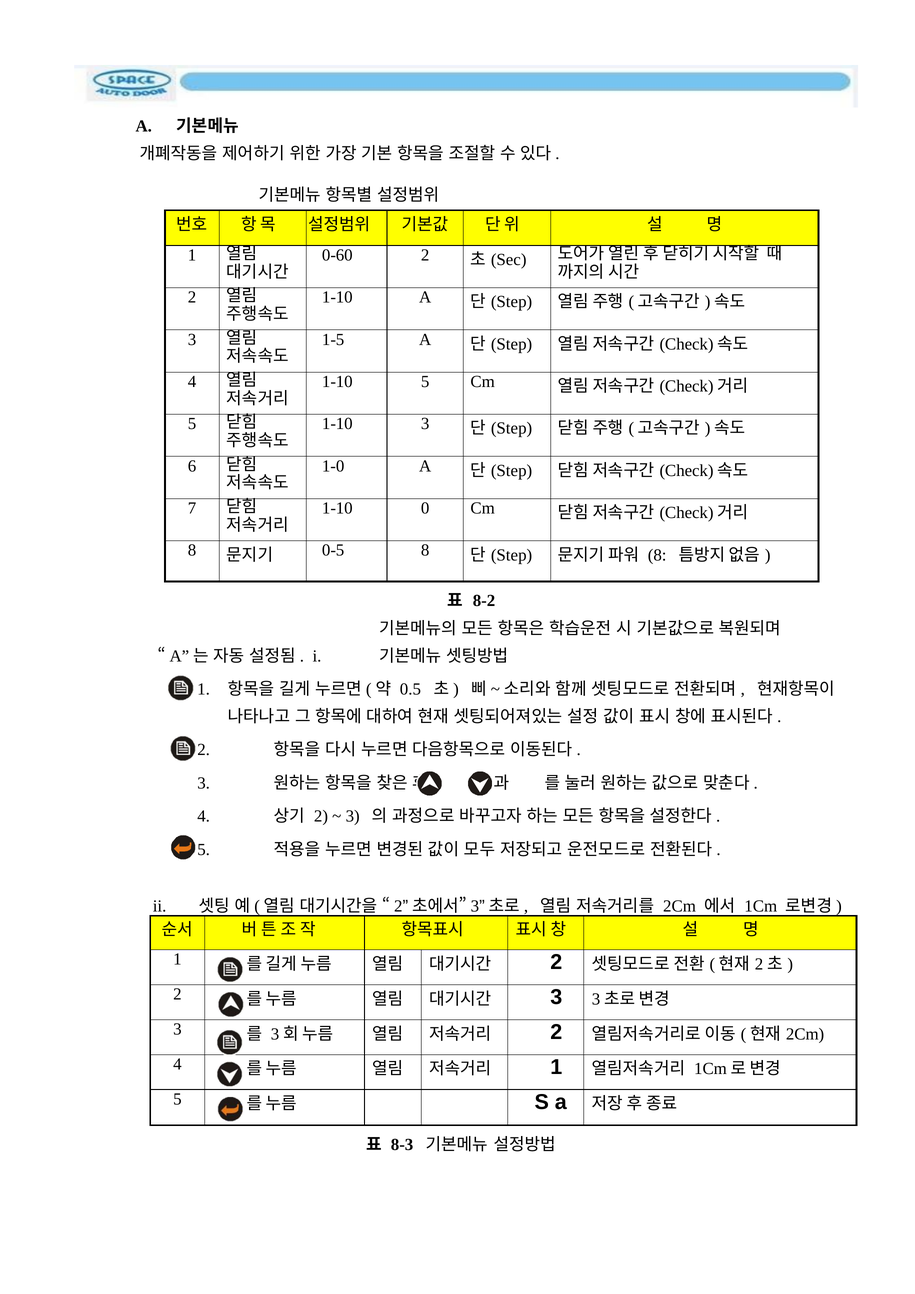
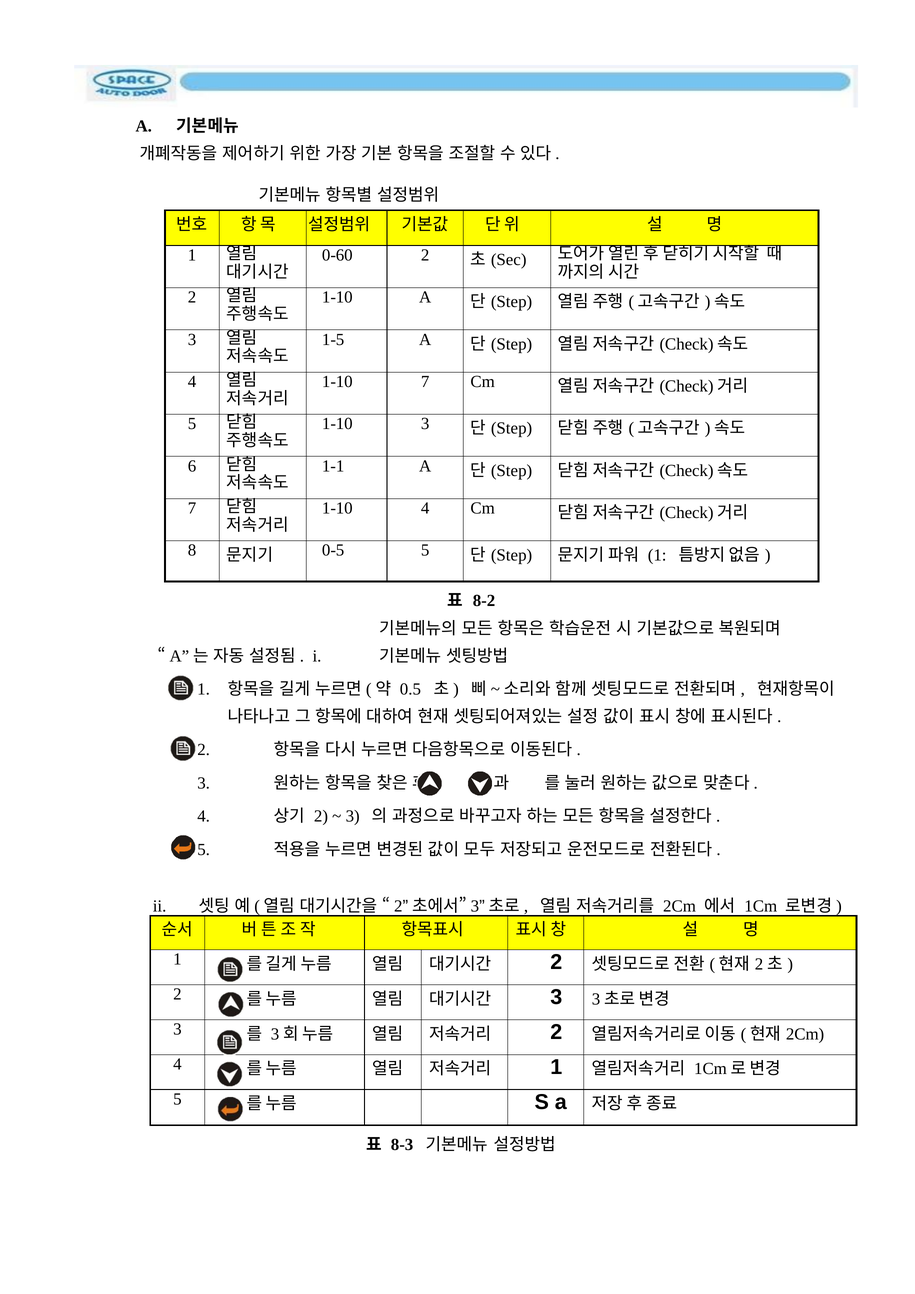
1-10 5: 5 -> 7
1-0: 1-0 -> 1-1
1-10 0: 0 -> 4
0-5 8: 8 -> 5
8 at (657, 555): 8 -> 1
